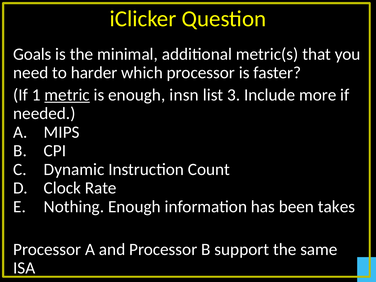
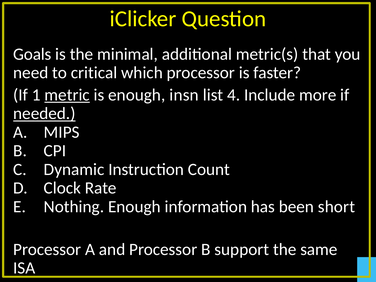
harder: harder -> critical
3: 3 -> 4
needed underline: none -> present
takes: takes -> short
